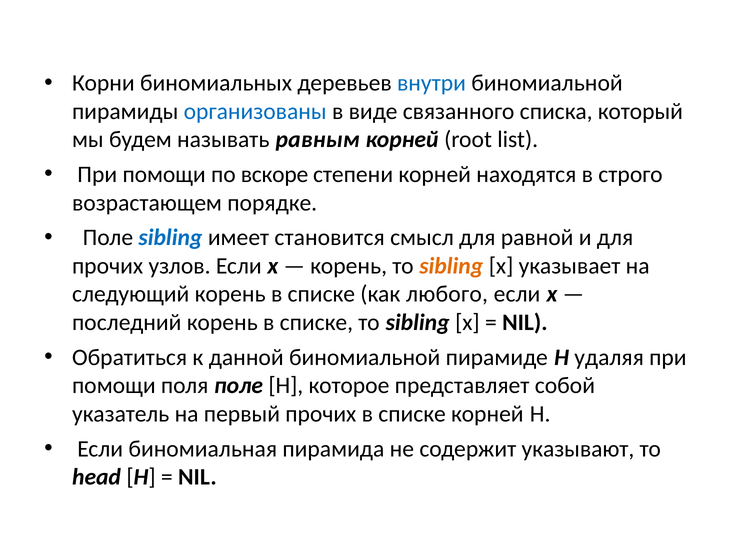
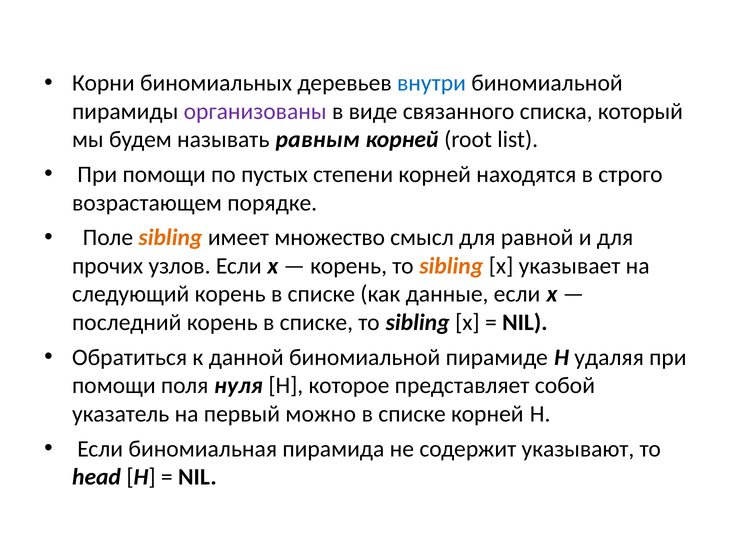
организованы colour: blue -> purple
вскоре: вскоре -> пустых
sibling at (170, 238) colour: blue -> orange
становится: становится -> множество
любого: любого -> данные
поля поле: поле -> нуля
первый прочих: прочих -> можно
